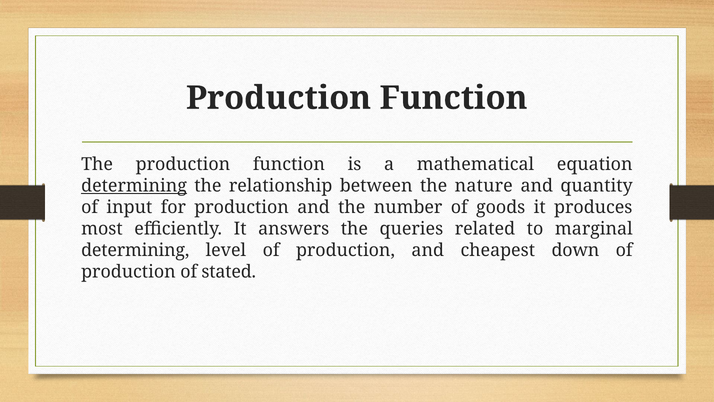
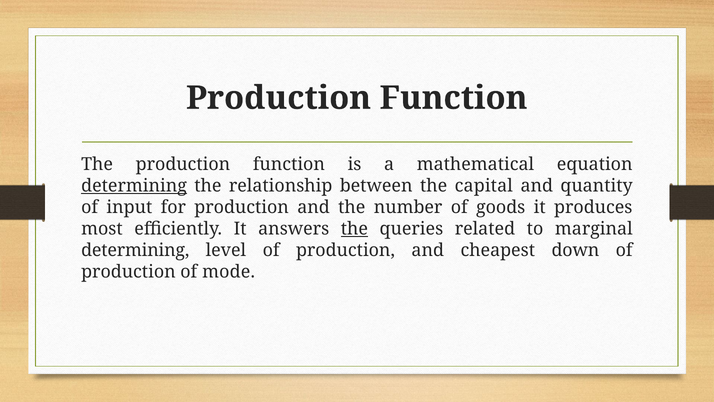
nature: nature -> capital
the at (354, 229) underline: none -> present
stated: stated -> mode
